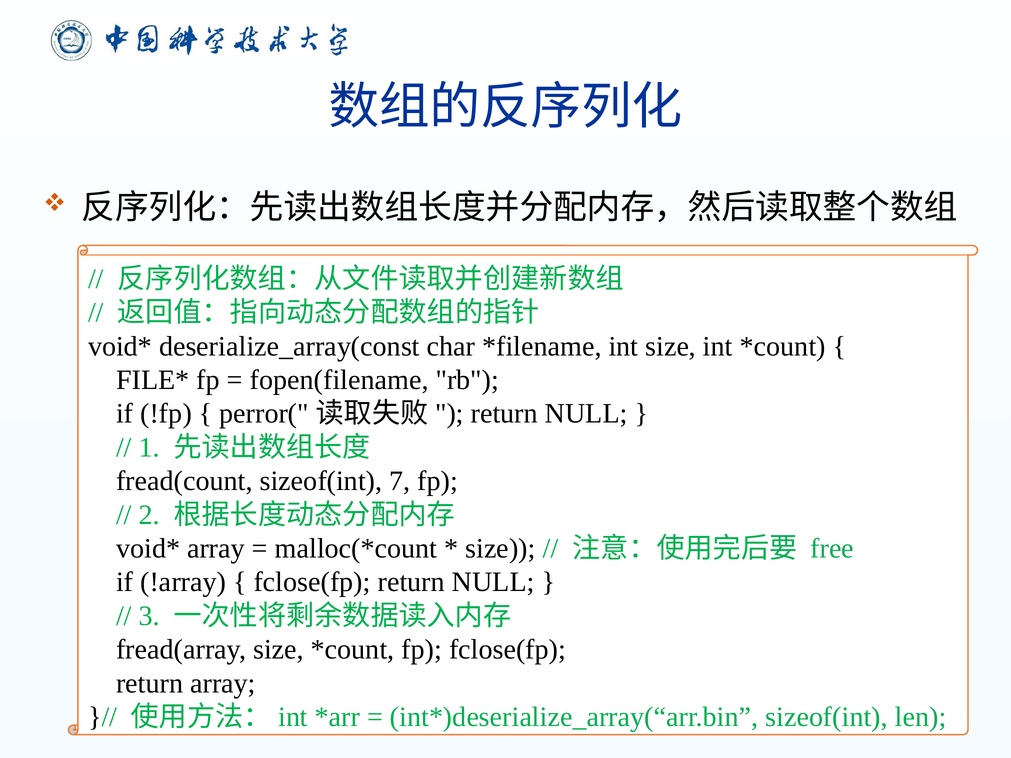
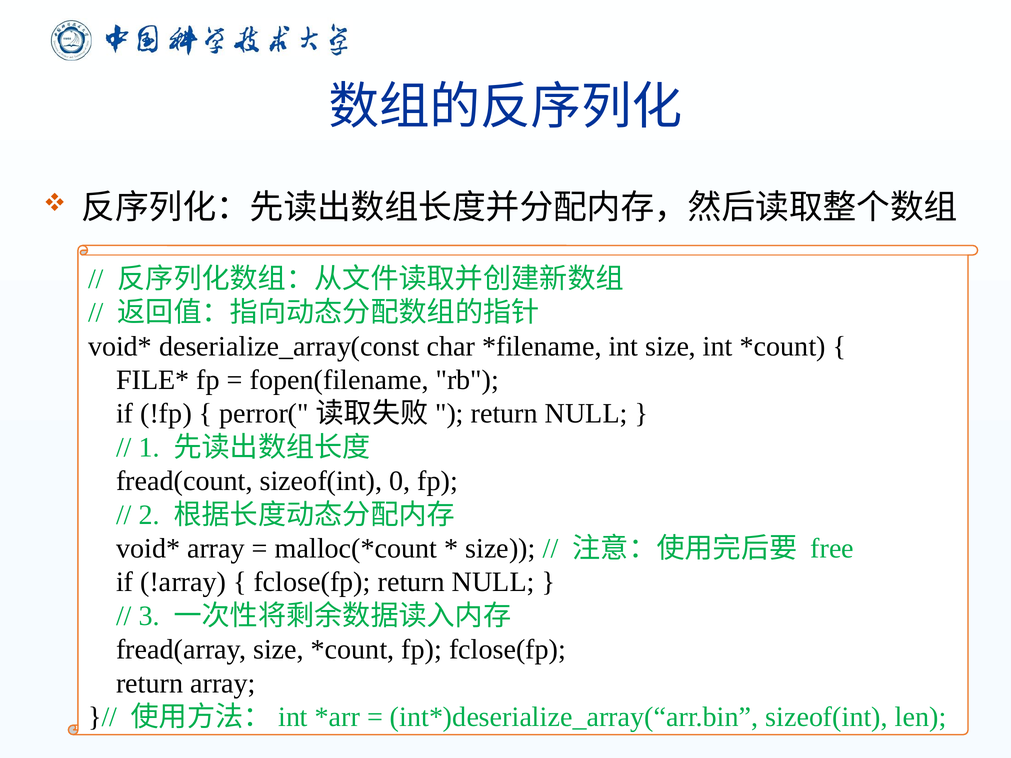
7: 7 -> 0
